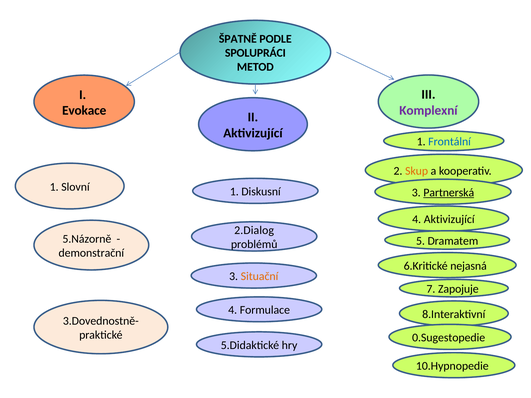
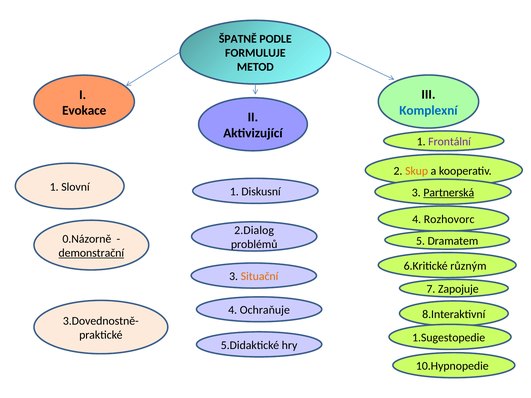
SPOLUPRÁCI: SPOLUPRÁCI -> FORMULUJE
Komplexní colour: purple -> blue
Frontální colour: blue -> purple
4 Aktivizující: Aktivizující -> Rozhovorc
5.Názorně: 5.Názorně -> 0.Názorně
demonstrační underline: none -> present
nejasná: nejasná -> různým
Formulace: Formulace -> Ochraňuje
0.Sugestopedie: 0.Sugestopedie -> 1.Sugestopedie
